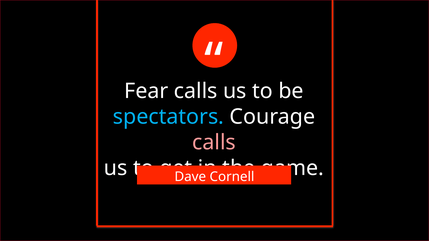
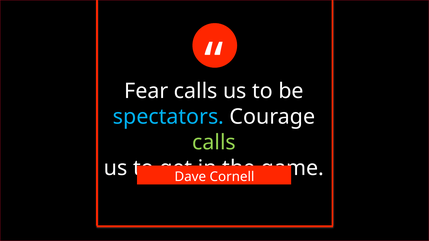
calls at (214, 143) colour: pink -> light green
